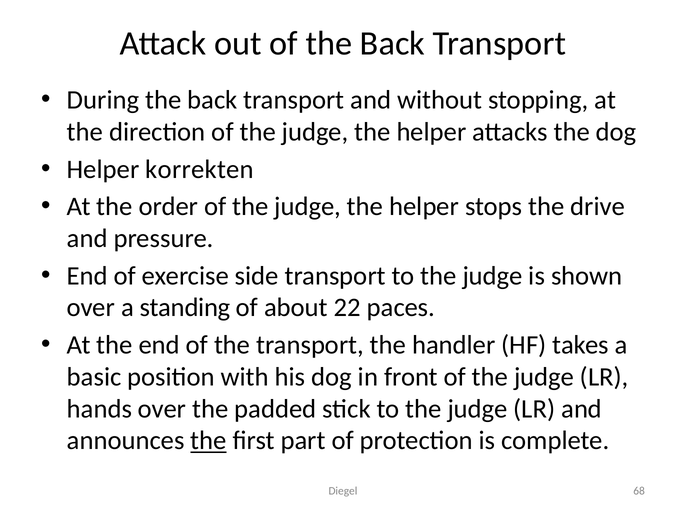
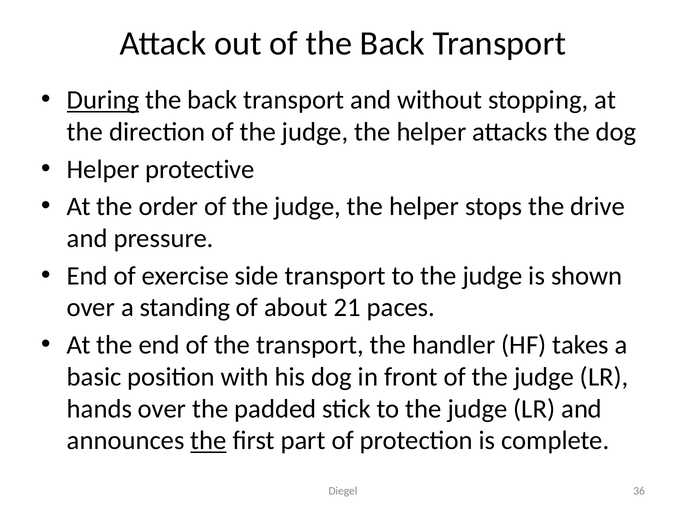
During underline: none -> present
korrekten: korrekten -> protective
22: 22 -> 21
68: 68 -> 36
